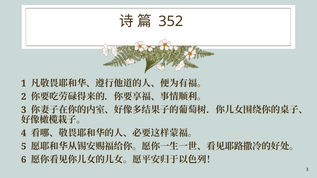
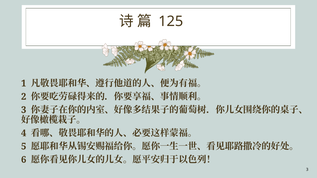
352: 352 -> 125
